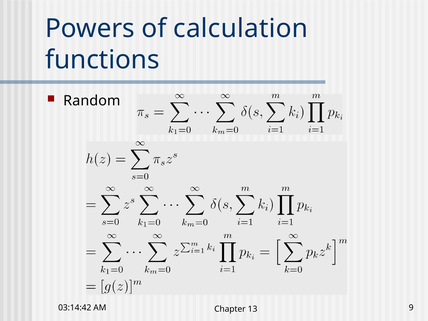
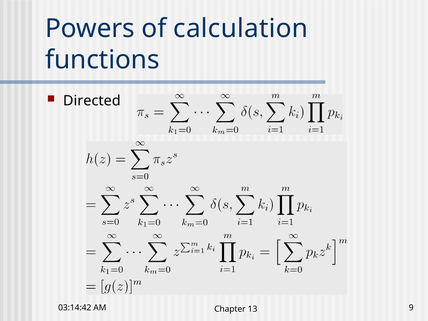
Random: Random -> Directed
